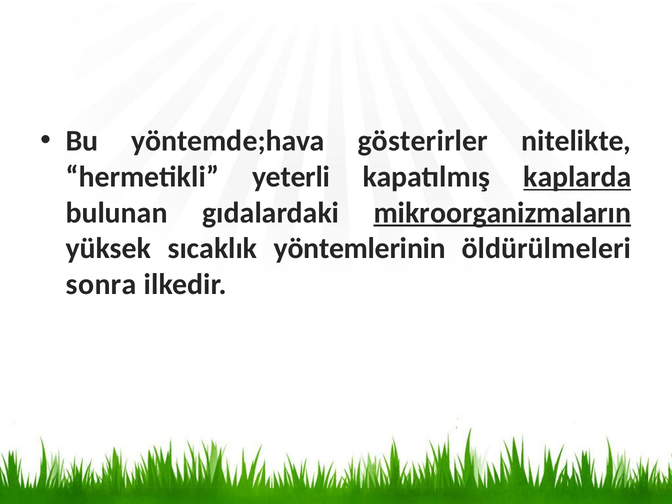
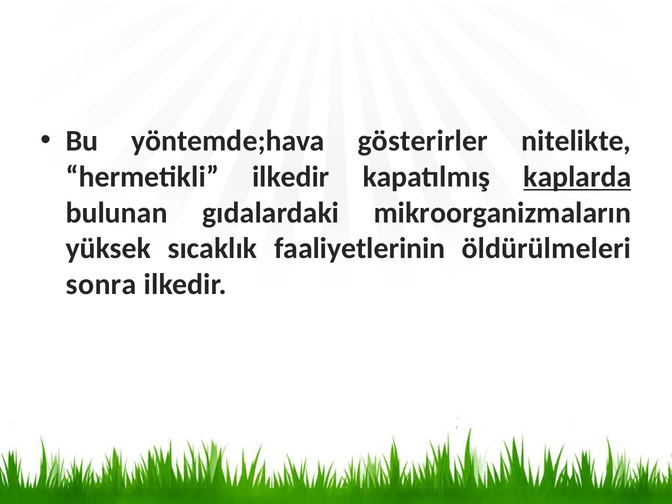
hermetikli yeterli: yeterli -> ilkedir
mikroorganizmaların underline: present -> none
yöntemlerinin: yöntemlerinin -> faaliyetlerinin
